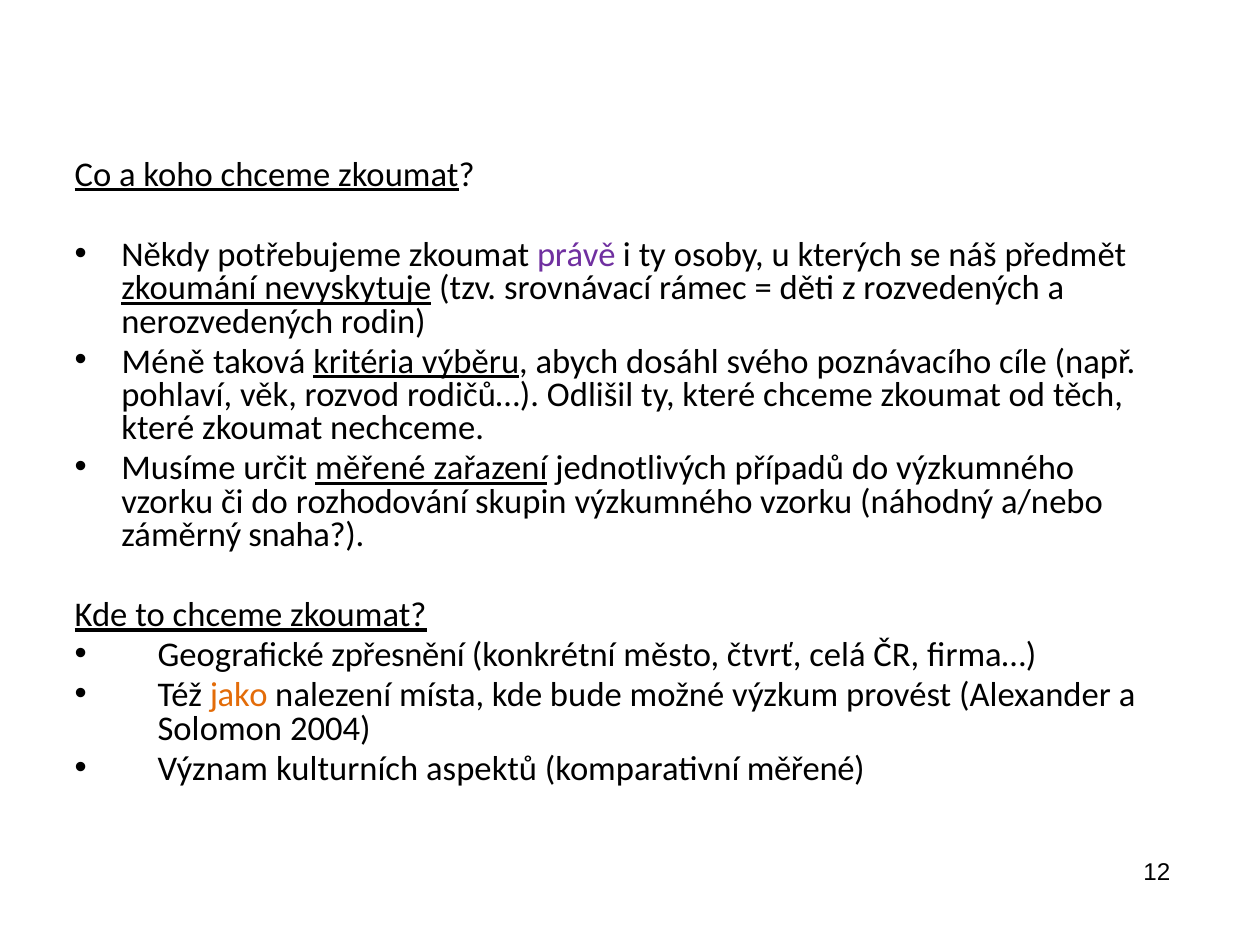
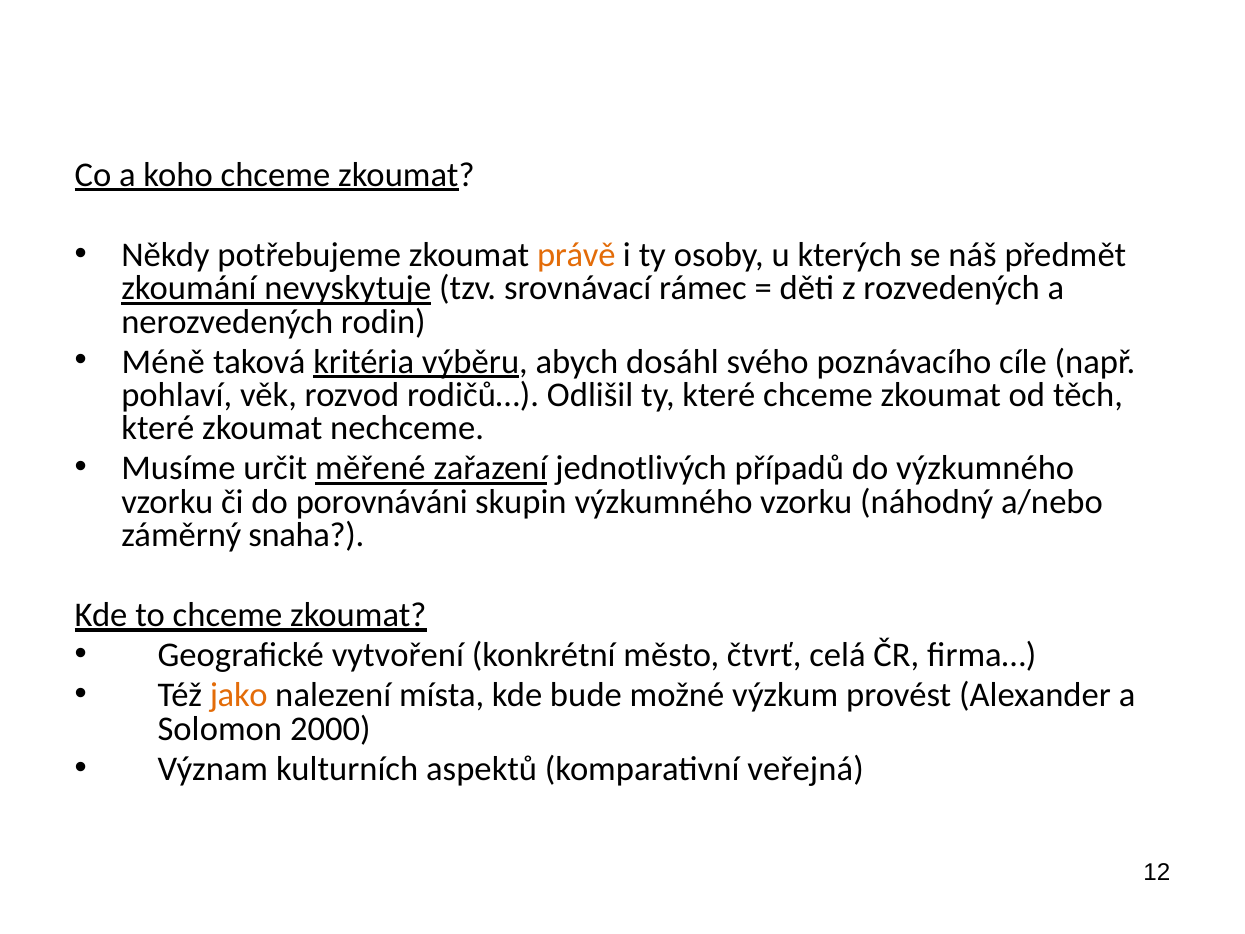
právě colour: purple -> orange
rozhodování: rozhodování -> porovnáváni
zpřesnění: zpřesnění -> vytvoření
2004: 2004 -> 2000
komparativní měřené: měřené -> veřejná
